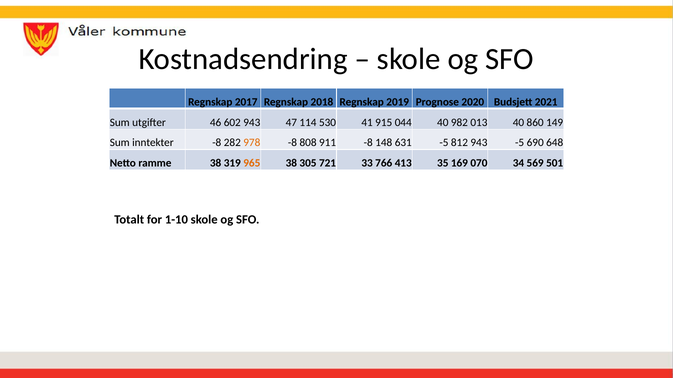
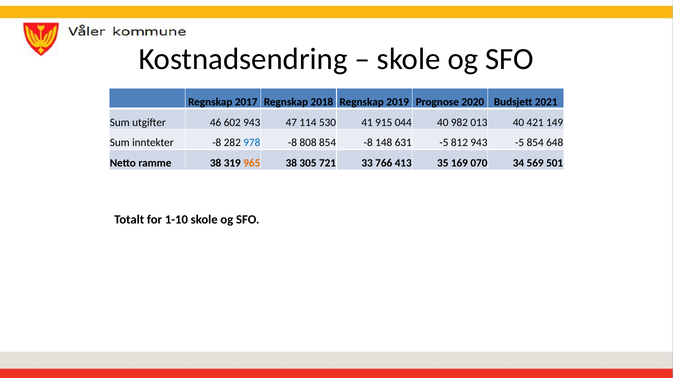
860: 860 -> 421
978 colour: orange -> blue
808 911: 911 -> 854
-5 690: 690 -> 854
